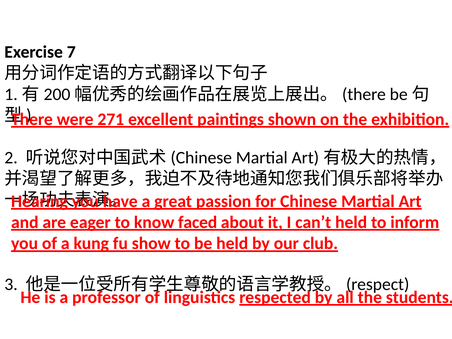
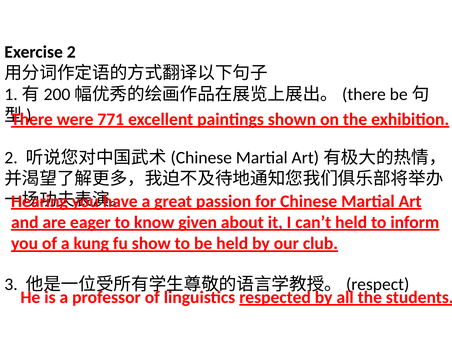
Exercise 7: 7 -> 2
271: 271 -> 771
faced: faced -> given
